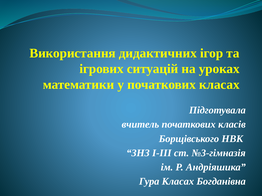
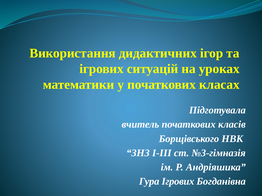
Гура Класах: Класах -> Ігрових
